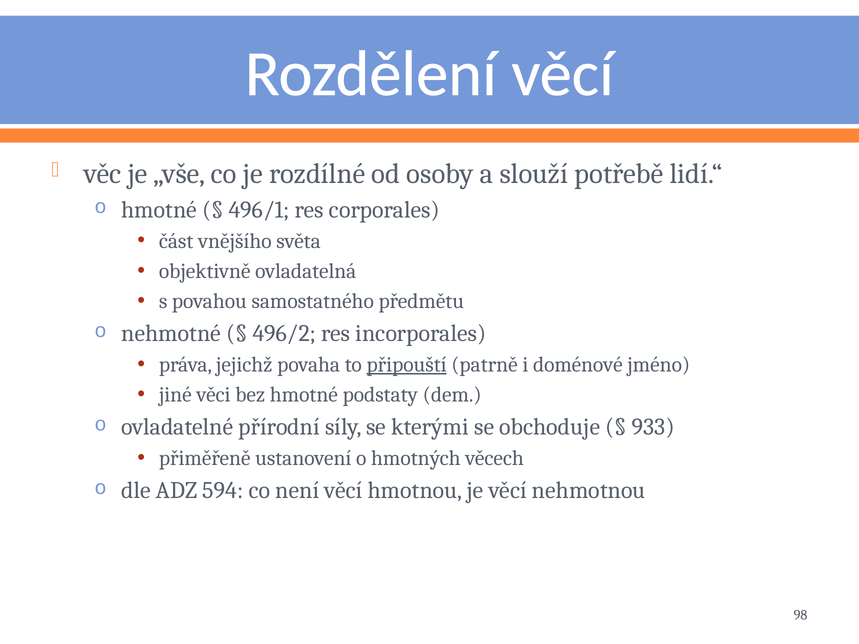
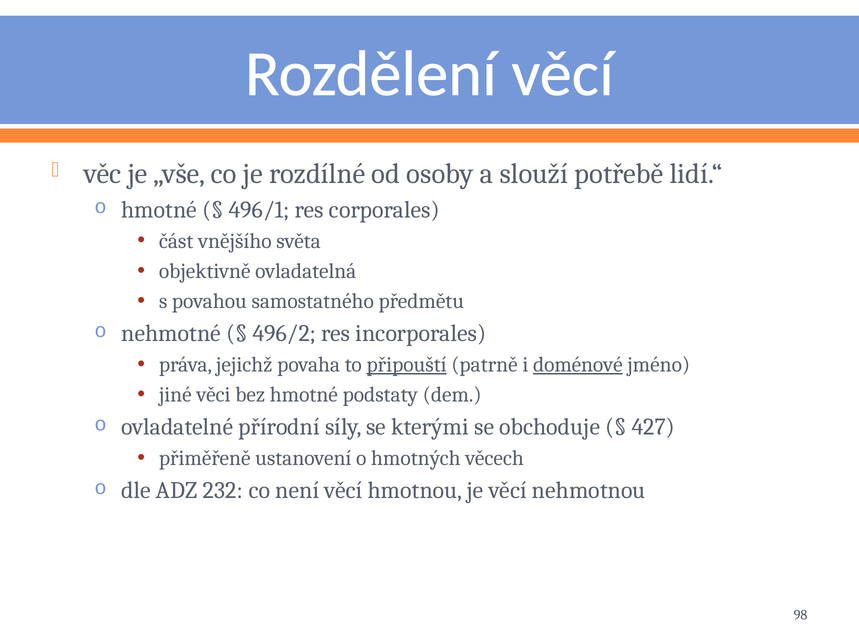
doménové underline: none -> present
933: 933 -> 427
594: 594 -> 232
